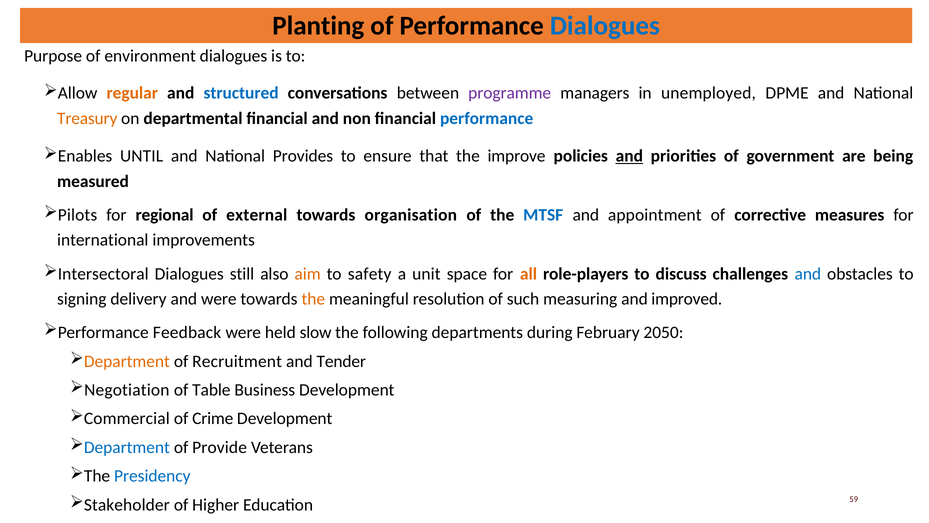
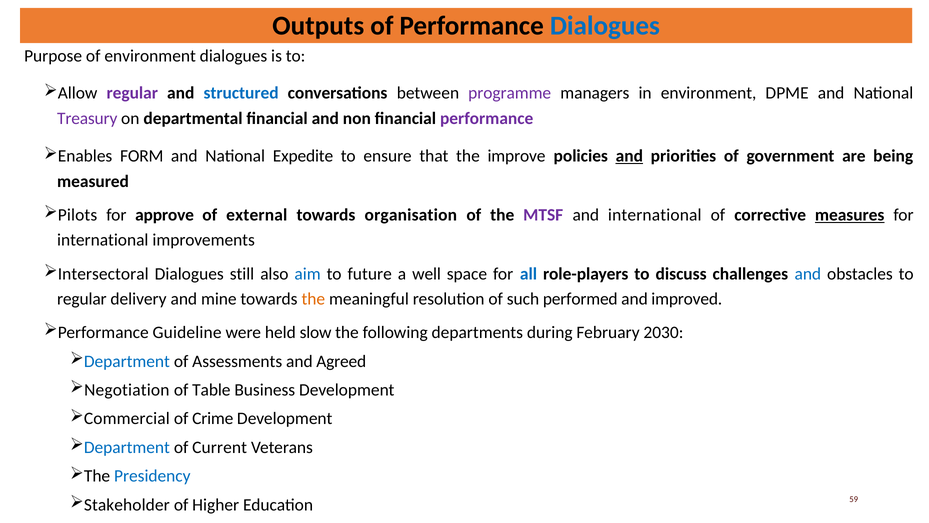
Planting: Planting -> Outputs
regular at (132, 93) colour: orange -> purple
in unemployed: unemployed -> environment
Treasury colour: orange -> purple
performance at (487, 118) colour: blue -> purple
UNTIL: UNTIL -> FORM
Provides: Provides -> Expedite
regional: regional -> approve
MTSF colour: blue -> purple
and appointment: appointment -> international
measures underline: none -> present
aim colour: orange -> blue
safety: safety -> future
unit: unit -> well
all colour: orange -> blue
signing at (82, 299): signing -> regular
and were: were -> mine
measuring: measuring -> performed
Feedback: Feedback -> Guideline
2050: 2050 -> 2030
Department at (127, 361) colour: orange -> blue
Recruitment: Recruitment -> Assessments
Tender: Tender -> Agreed
Provide: Provide -> Current
